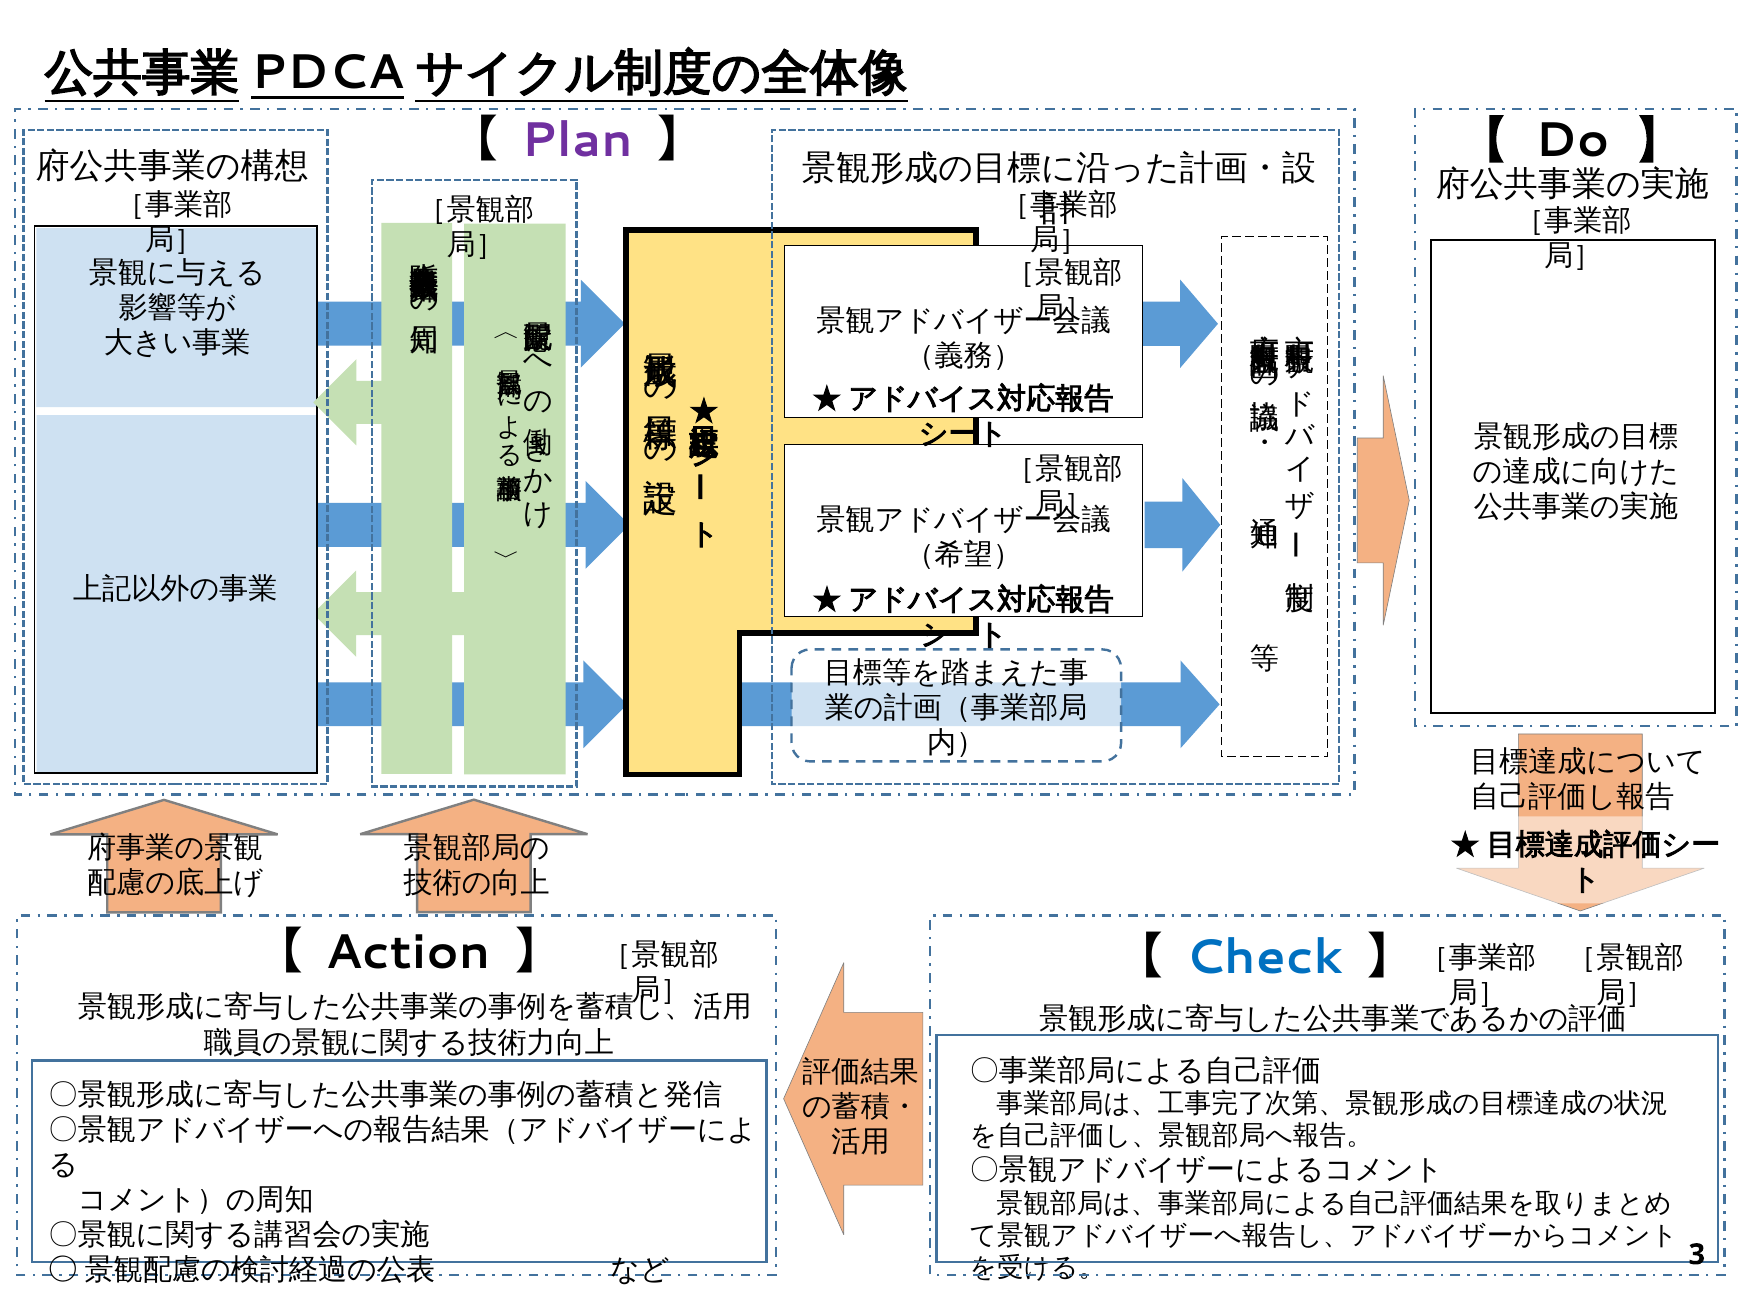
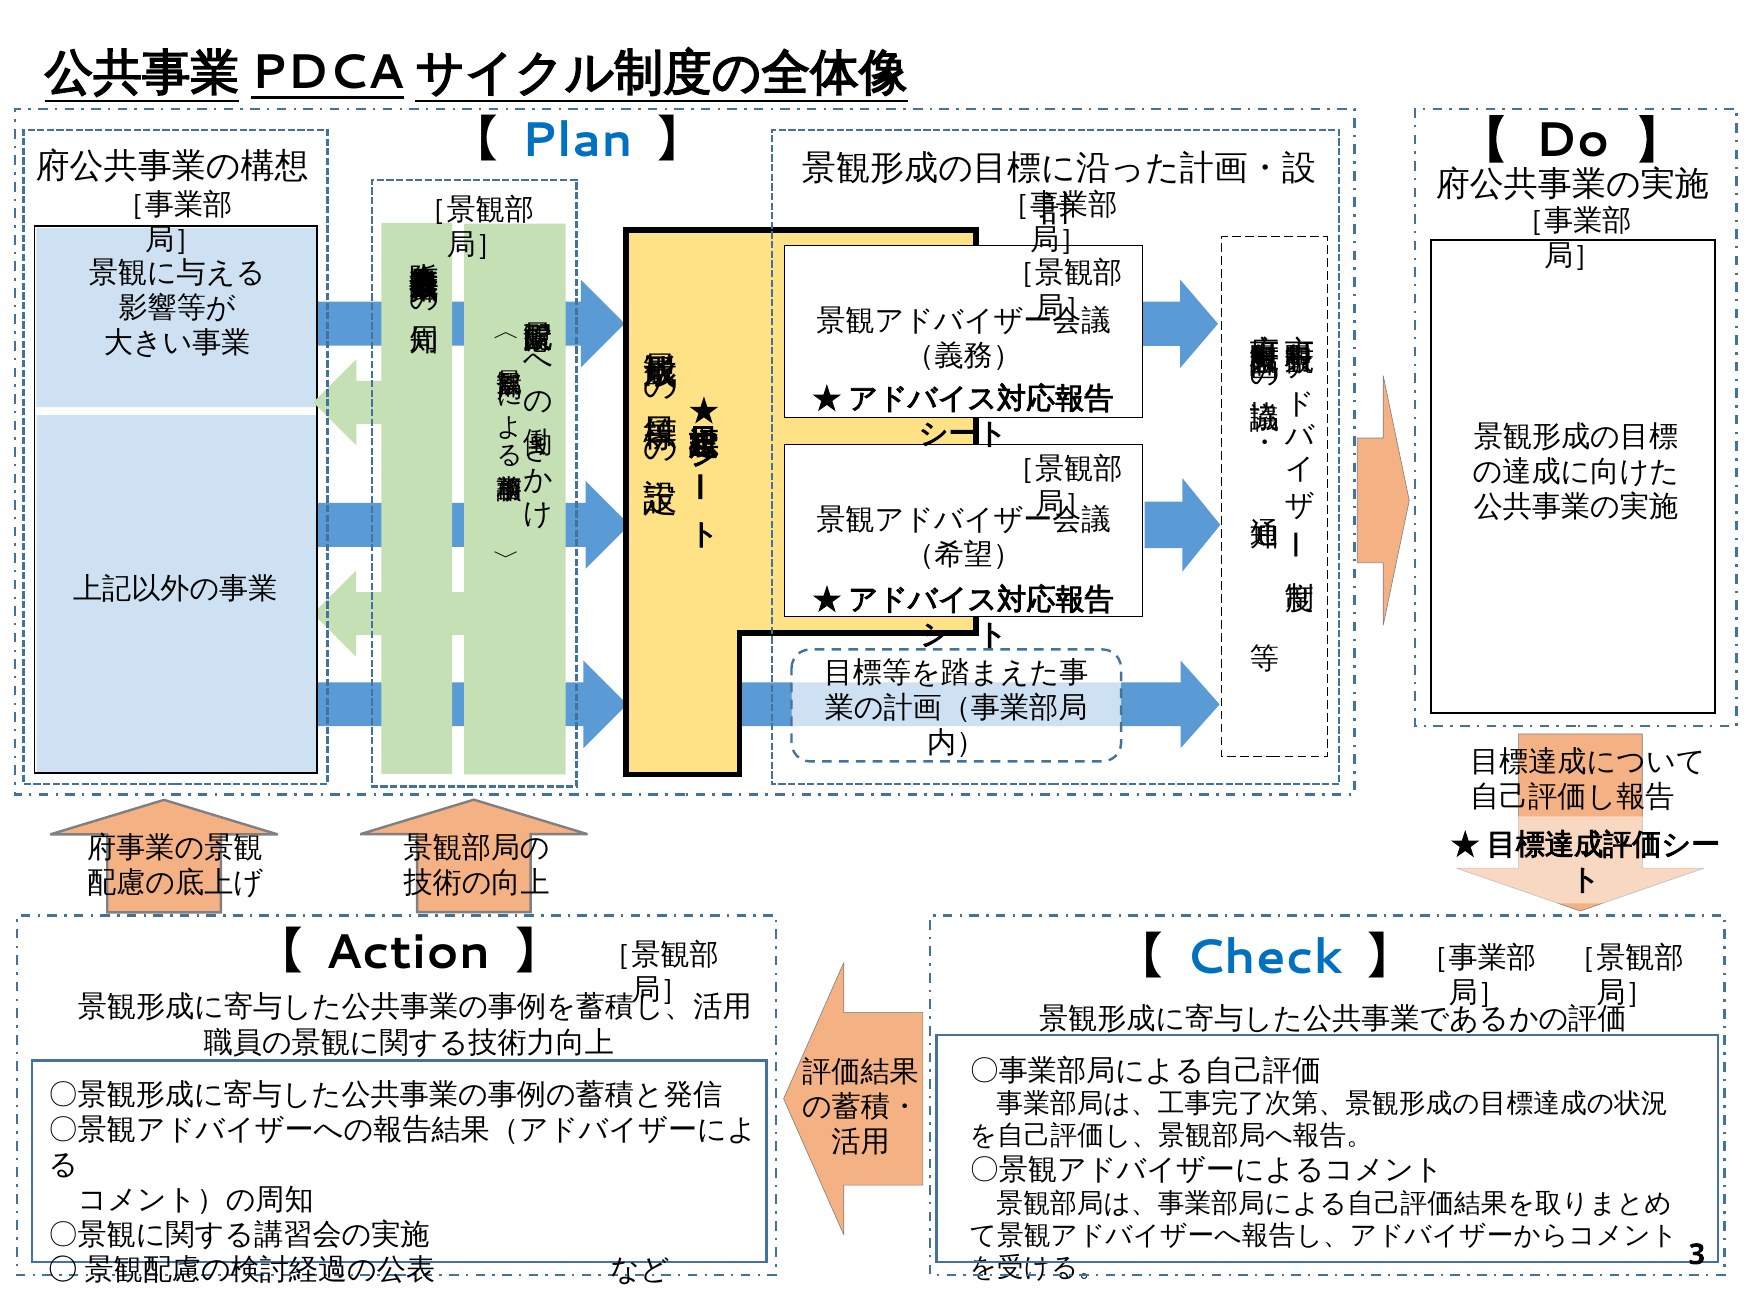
Plan colour: purple -> blue
